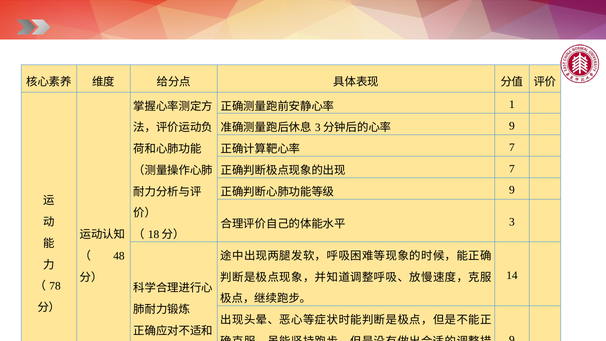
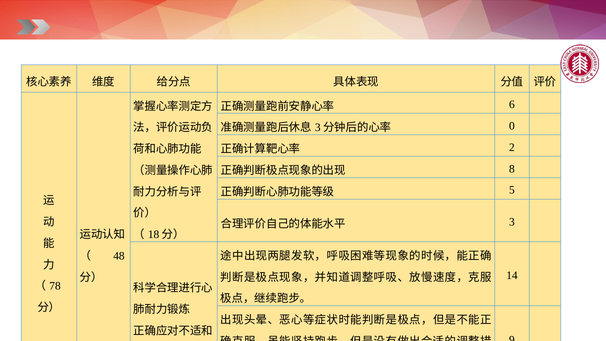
1: 1 -> 6
9 at (512, 126): 9 -> 0
7 at (512, 147): 7 -> 2
7 at (512, 169): 7 -> 8
9 at (512, 190): 9 -> 5
